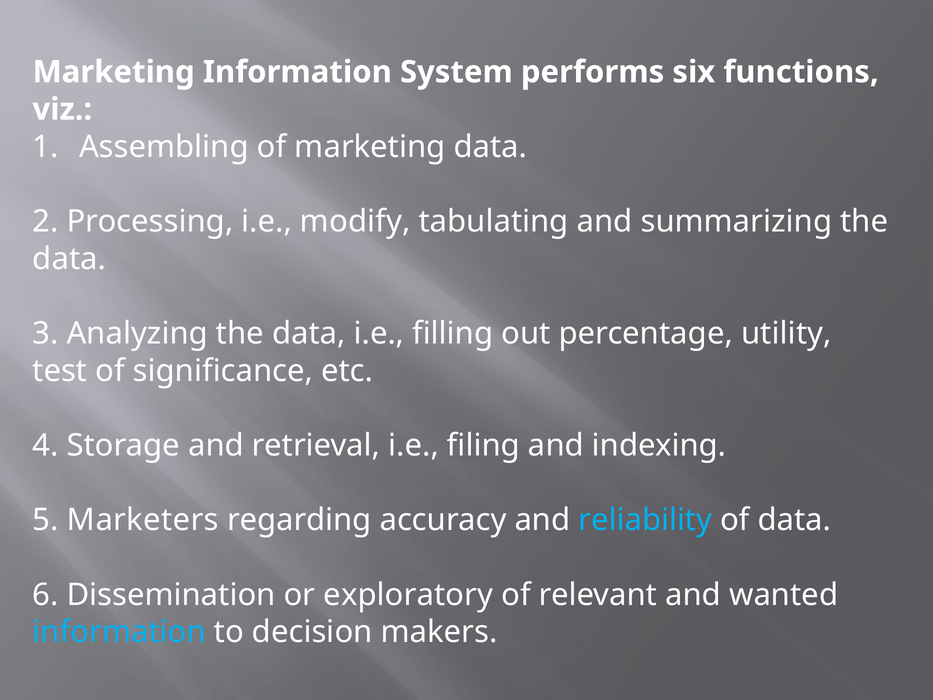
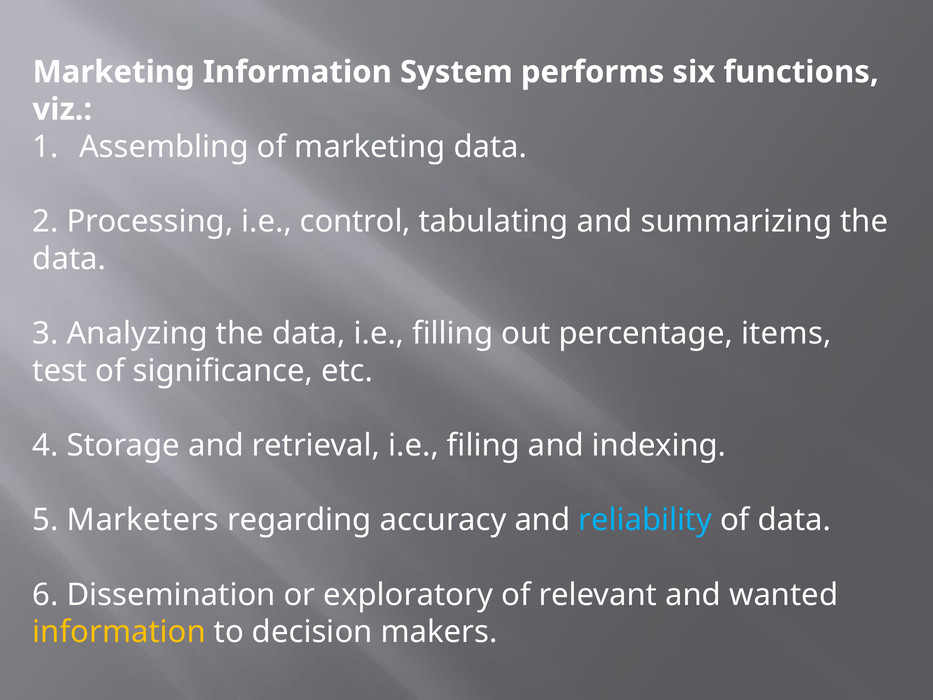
modify: modify -> control
utility: utility -> items
information at (119, 632) colour: light blue -> yellow
